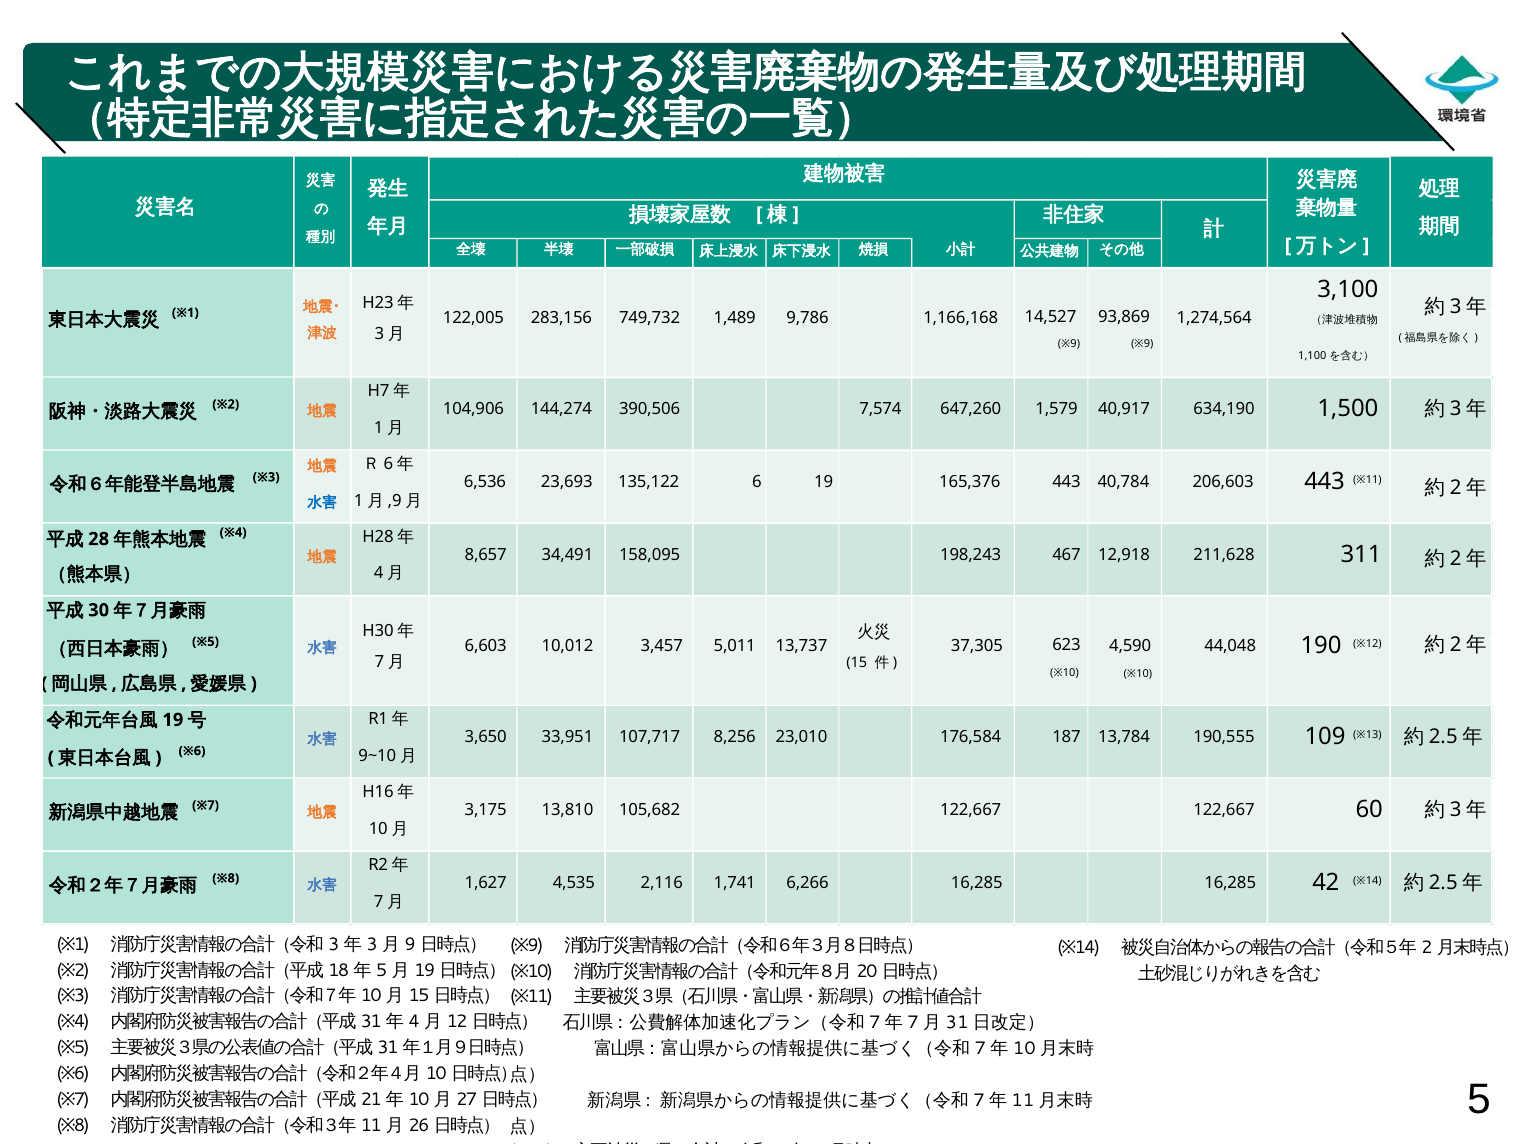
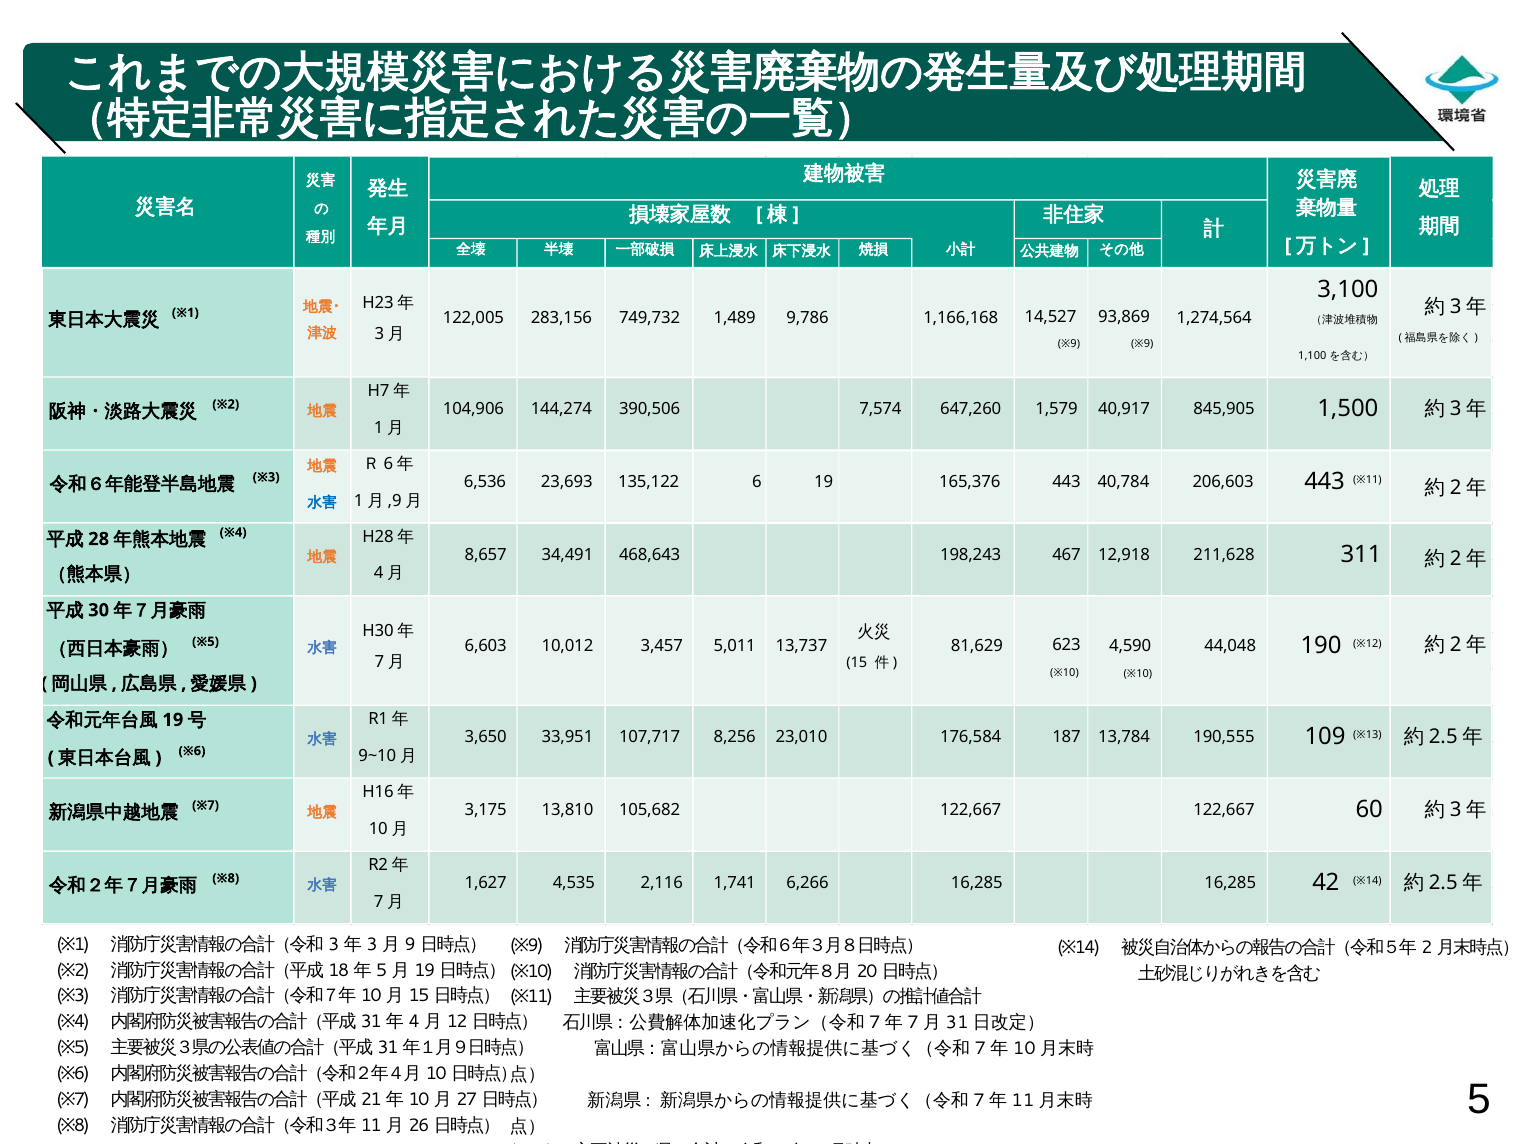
634,190: 634,190 -> 845,905
158,095: 158,095 -> 468,643
37,305: 37,305 -> 81,629
